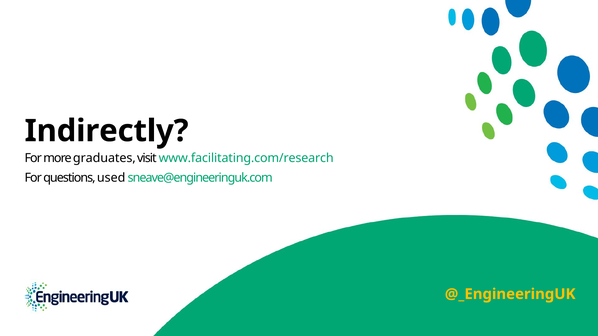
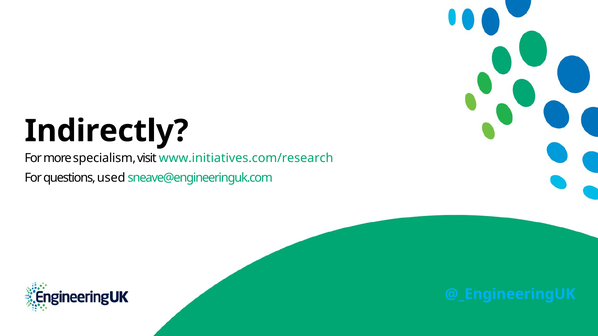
graduates: graduates -> specialism
www.facilitating.com/research: www.facilitating.com/research -> www.initiatives.com/research
@_EngineeringUK colour: yellow -> light blue
